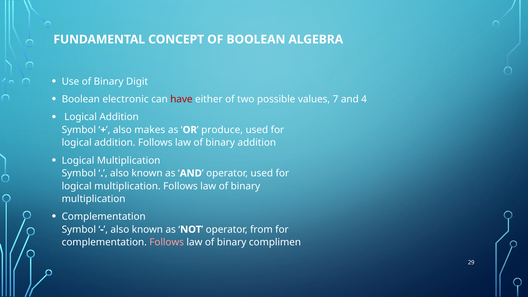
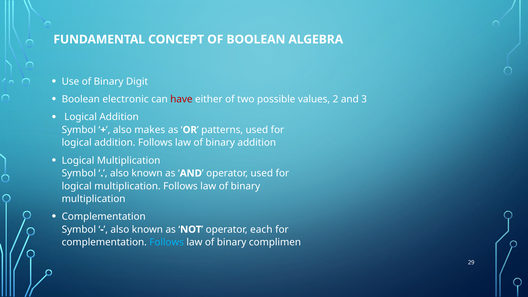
7: 7 -> 2
4: 4 -> 3
produce: produce -> patterns
from: from -> each
Follows at (167, 242) colour: pink -> light blue
